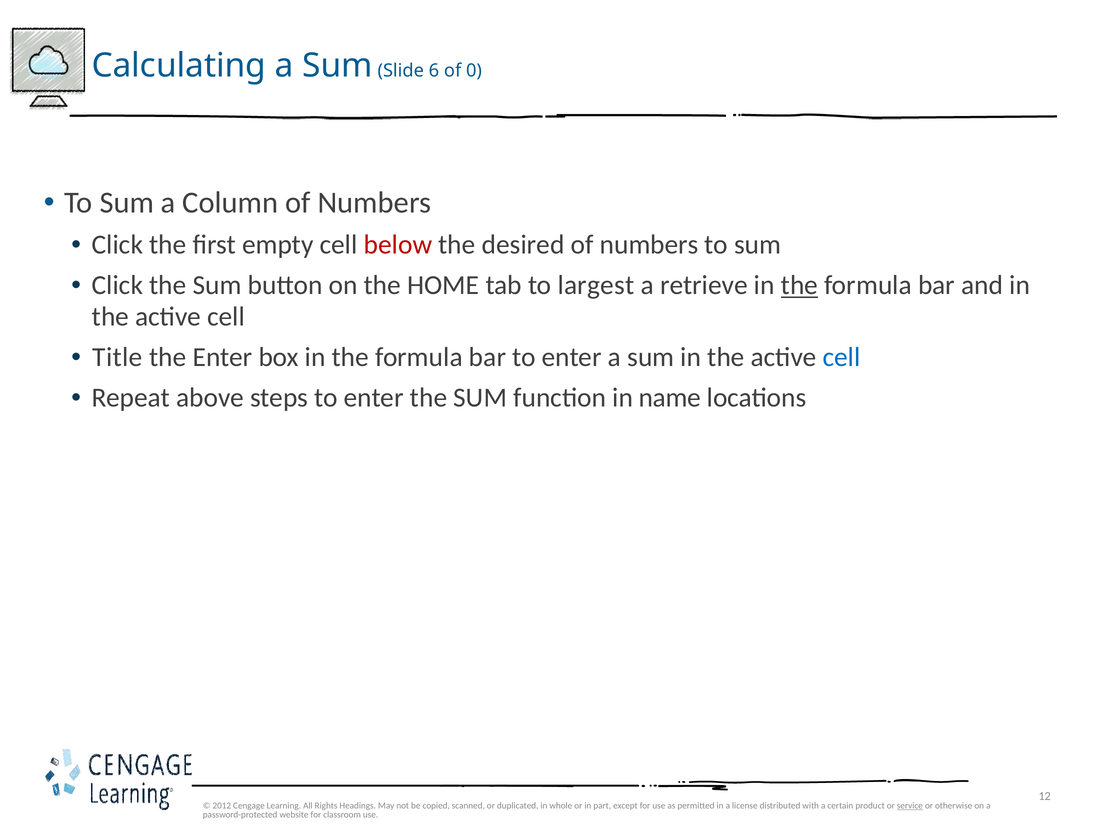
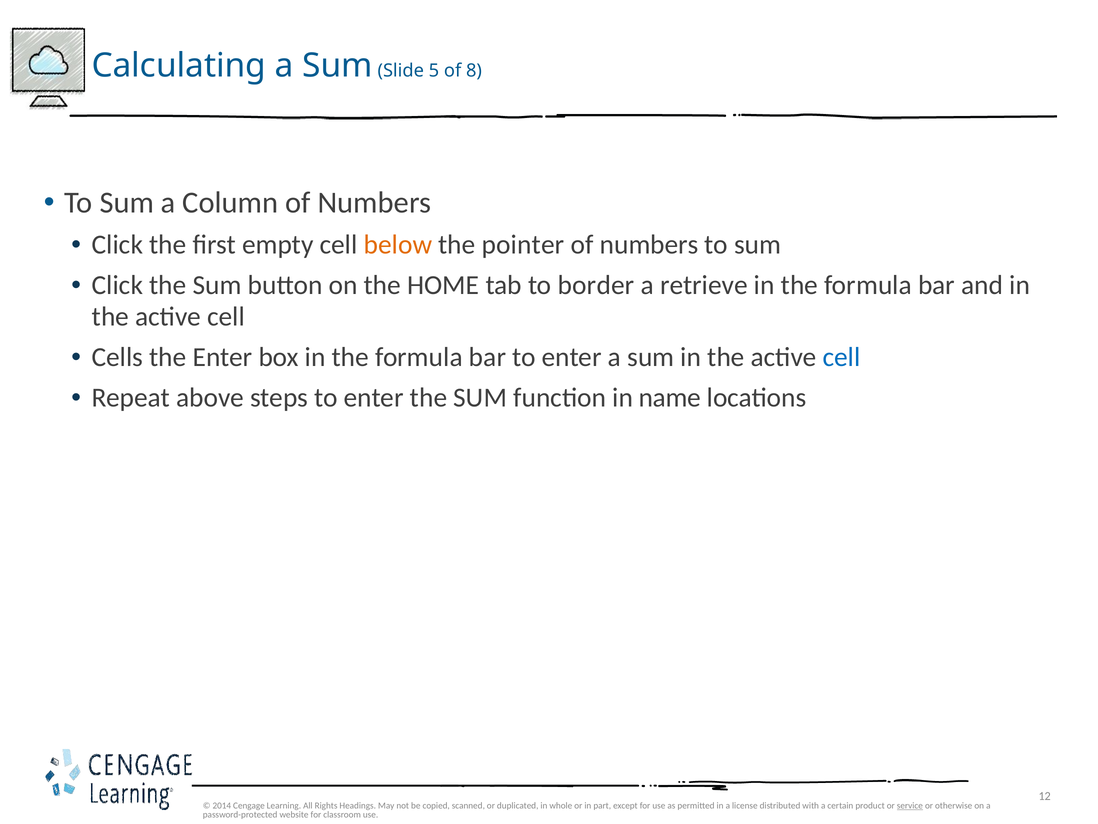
6: 6 -> 5
0: 0 -> 8
below colour: red -> orange
desired: desired -> pointer
largest: largest -> border
the at (799, 285) underline: present -> none
Title: Title -> Cells
2012: 2012 -> 2014
